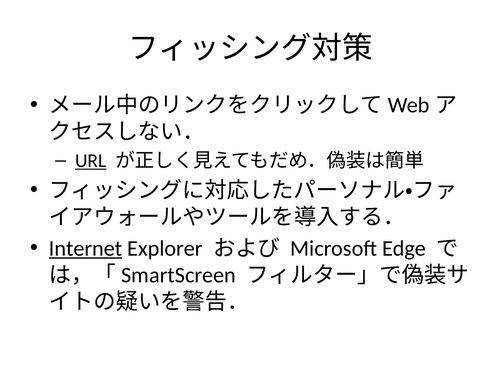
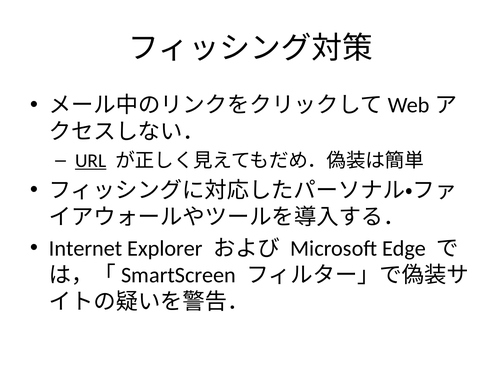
Internet underline: present -> none
